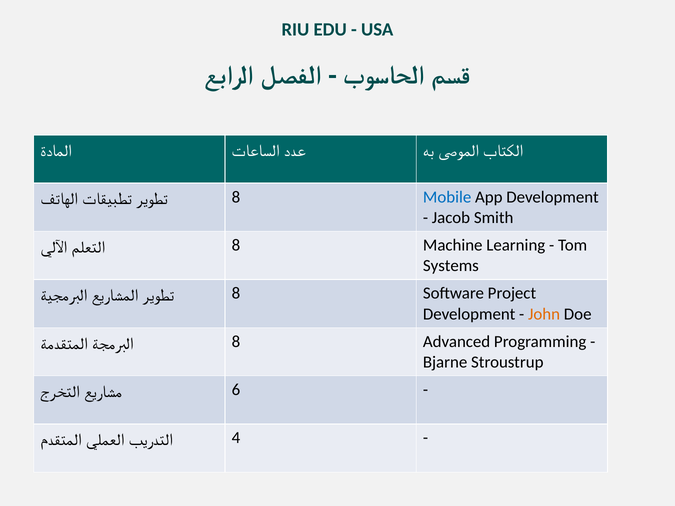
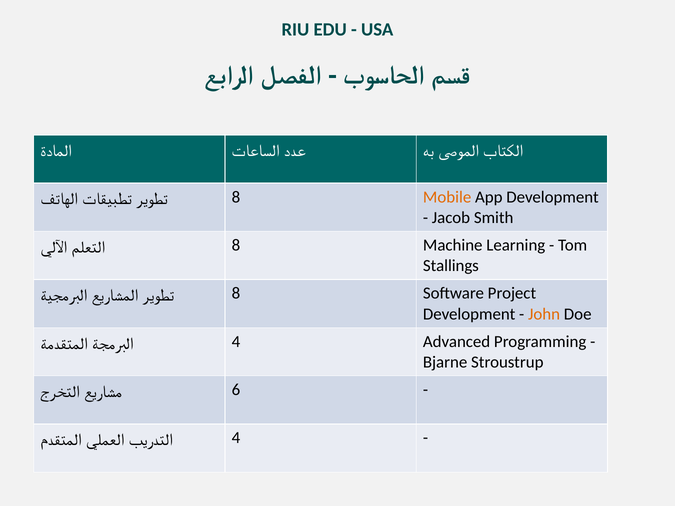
Mobile colour: blue -> orange
Systems: Systems -> Stallings
8 at (236, 342): 8 -> 4
